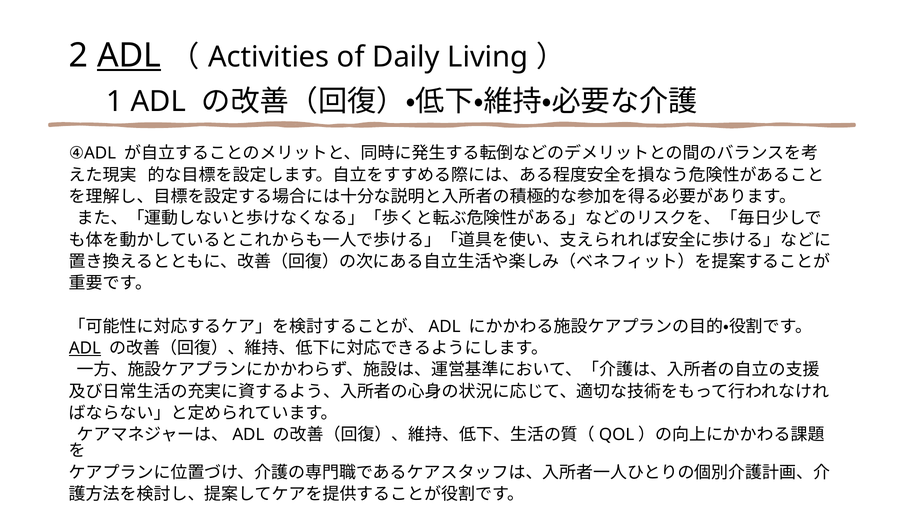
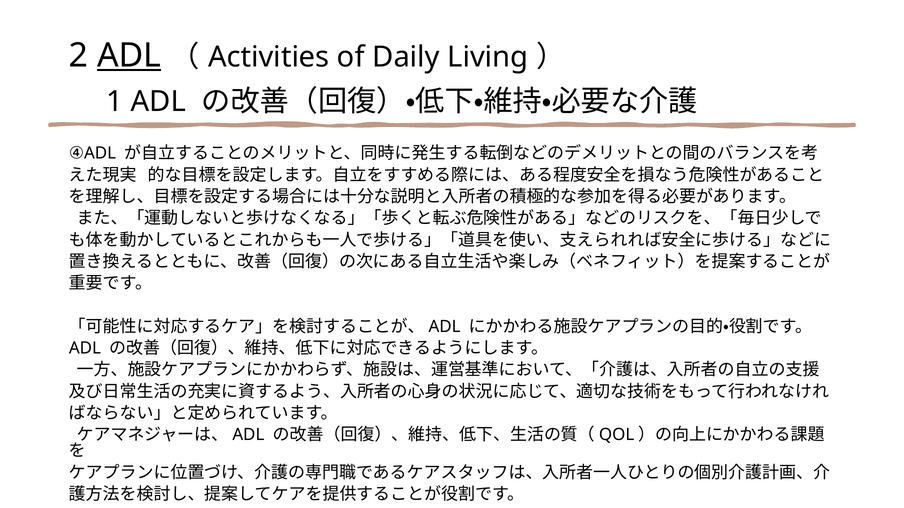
ADL at (85, 349) underline: present -> none
